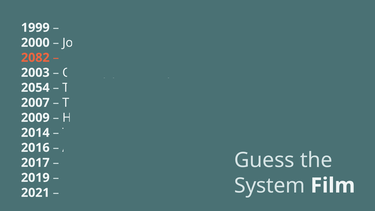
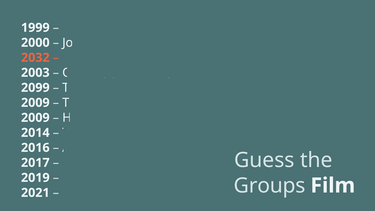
2082: 2082 -> 2032
2054: 2054 -> 2099
2007 at (35, 103): 2007 -> 2009
System: System -> Groups
